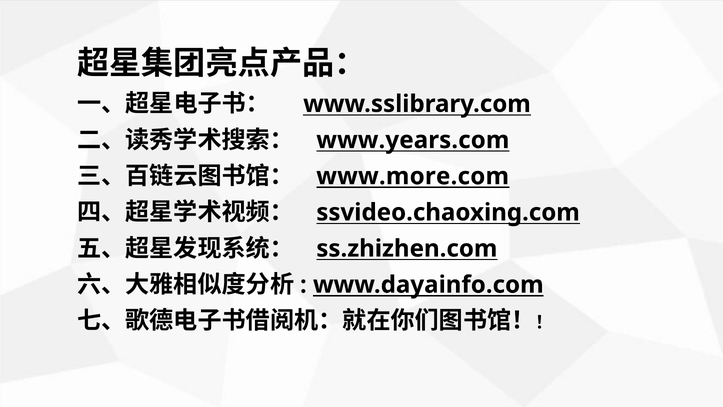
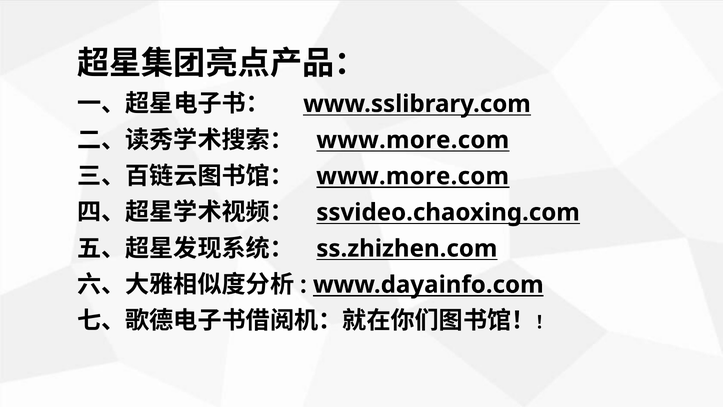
www.years.com at (413, 140): www.years.com -> www.more.com
